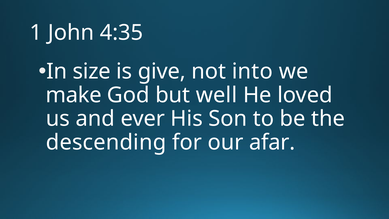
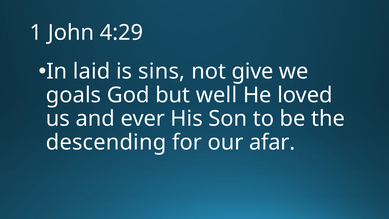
4:35: 4:35 -> 4:29
size: size -> laid
give: give -> sins
into: into -> give
make: make -> goals
